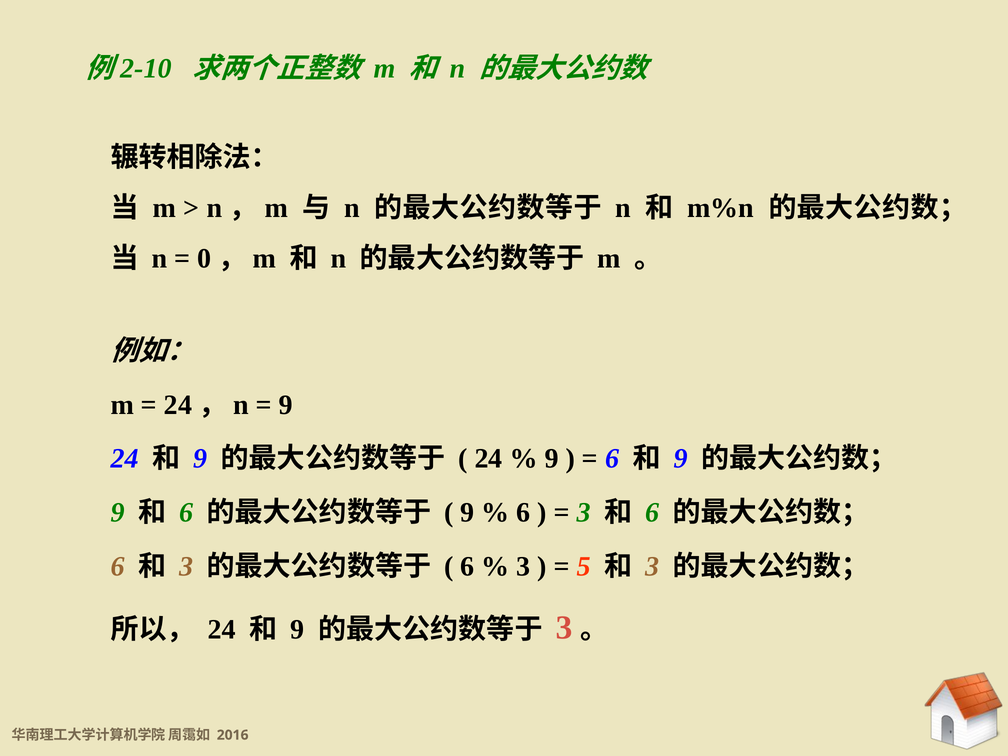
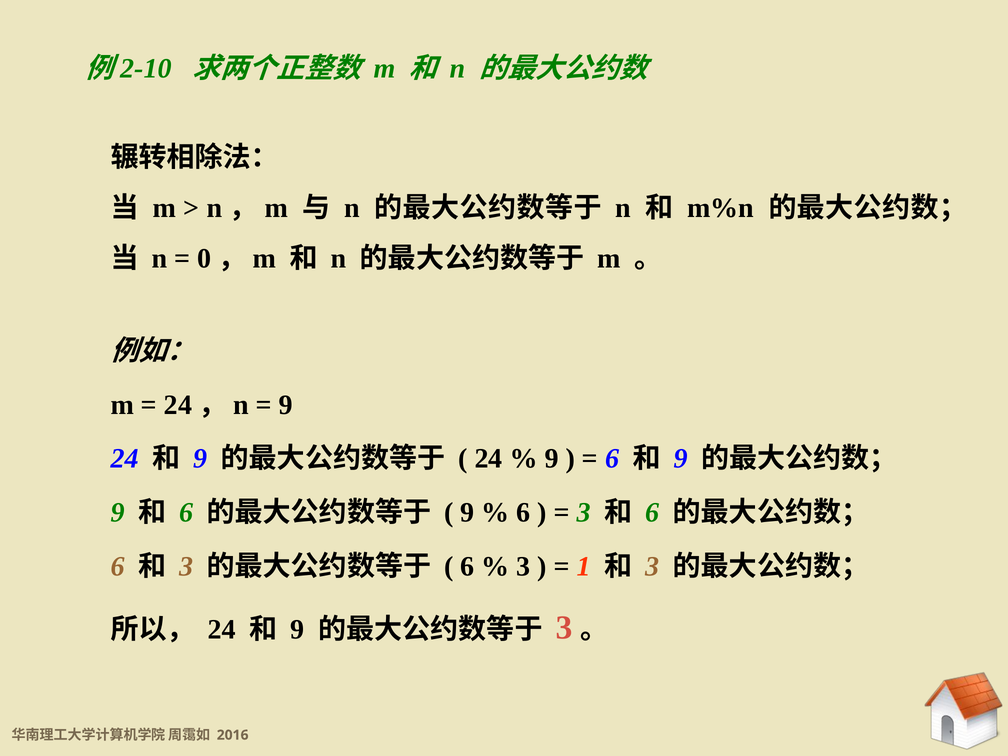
5: 5 -> 1
